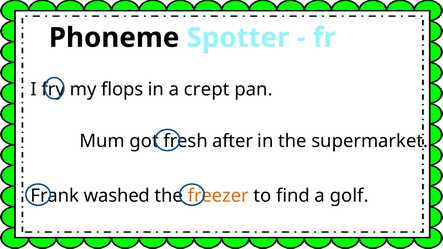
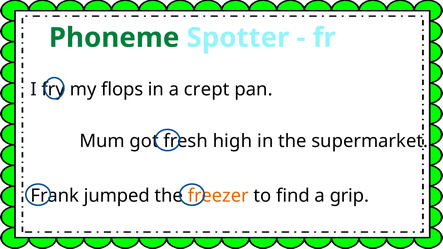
Phoneme colour: black -> green
after: after -> high
washed: washed -> jumped
golf: golf -> grip
